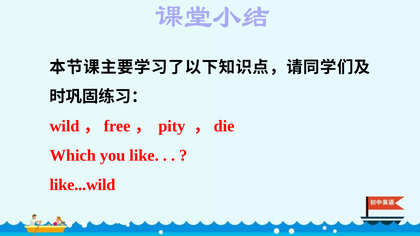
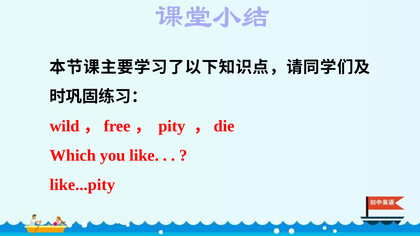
like...wild: like...wild -> like...pity
